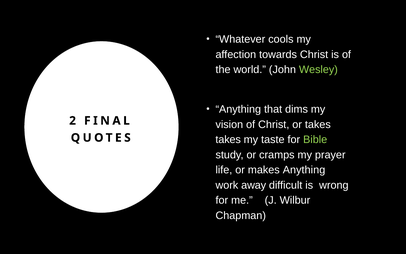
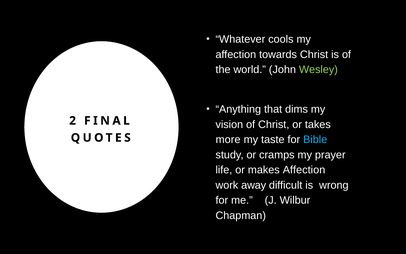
takes at (228, 140): takes -> more
Bible colour: light green -> light blue
makes Anything: Anything -> Affection
